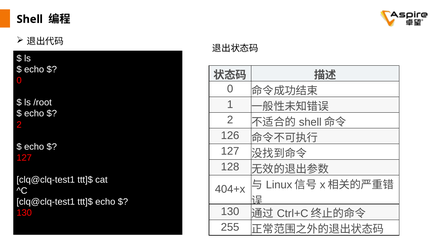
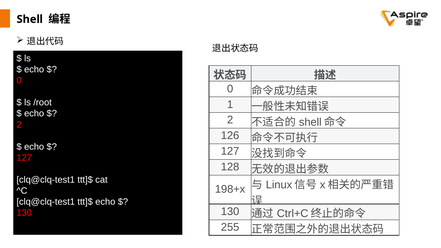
404+x: 404+x -> 198+x
